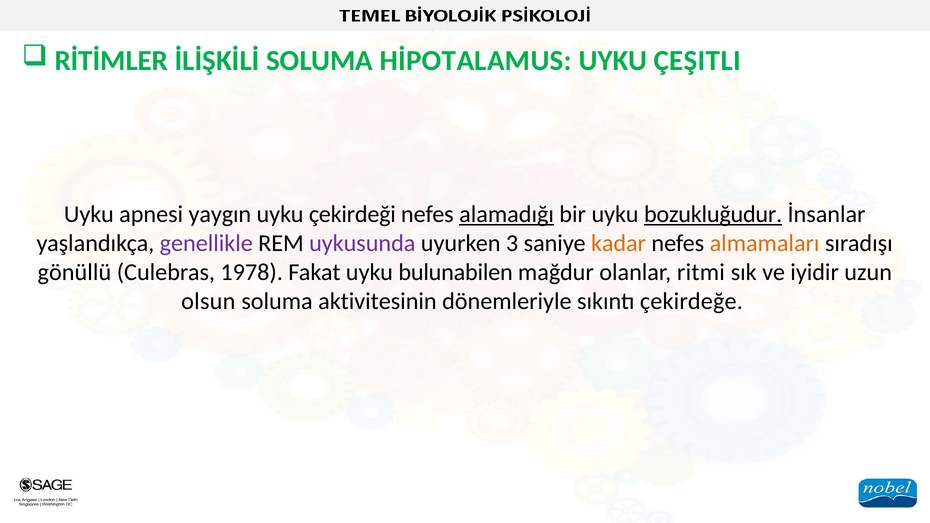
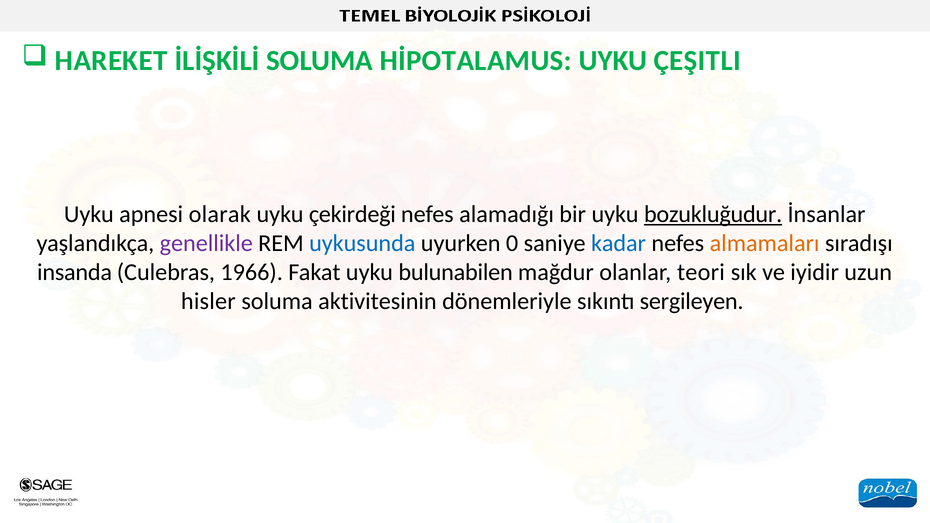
RİTİMLER: RİTİMLER -> HAREKET
yaygın: yaygın -> olarak
alamadığı underline: present -> none
uykusunda colour: purple -> blue
3: 3 -> 0
kadar colour: orange -> blue
gönüllü: gönüllü -> insanda
1978: 1978 -> 1966
ritmi: ritmi -> teori
olsun: olsun -> hisler
çekirdeğe: çekirdeğe -> sergileyen
